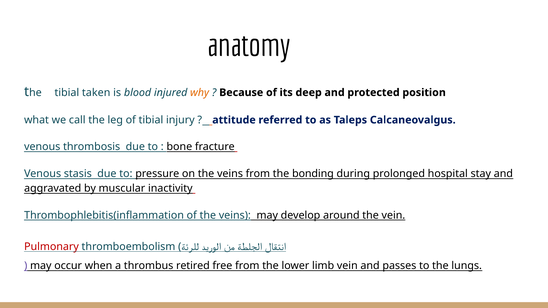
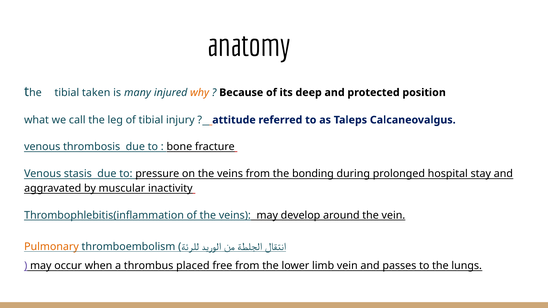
blood: blood -> many
Pulmonary colour: red -> orange
retired: retired -> placed
